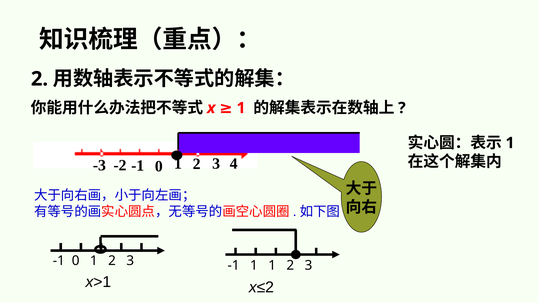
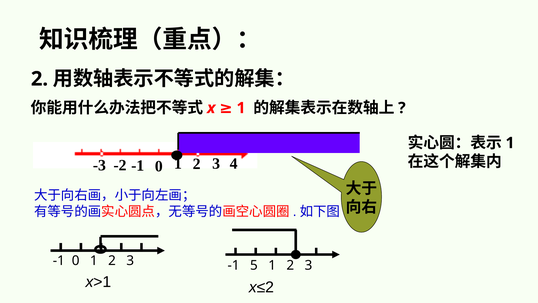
-1 1: 1 -> 5
